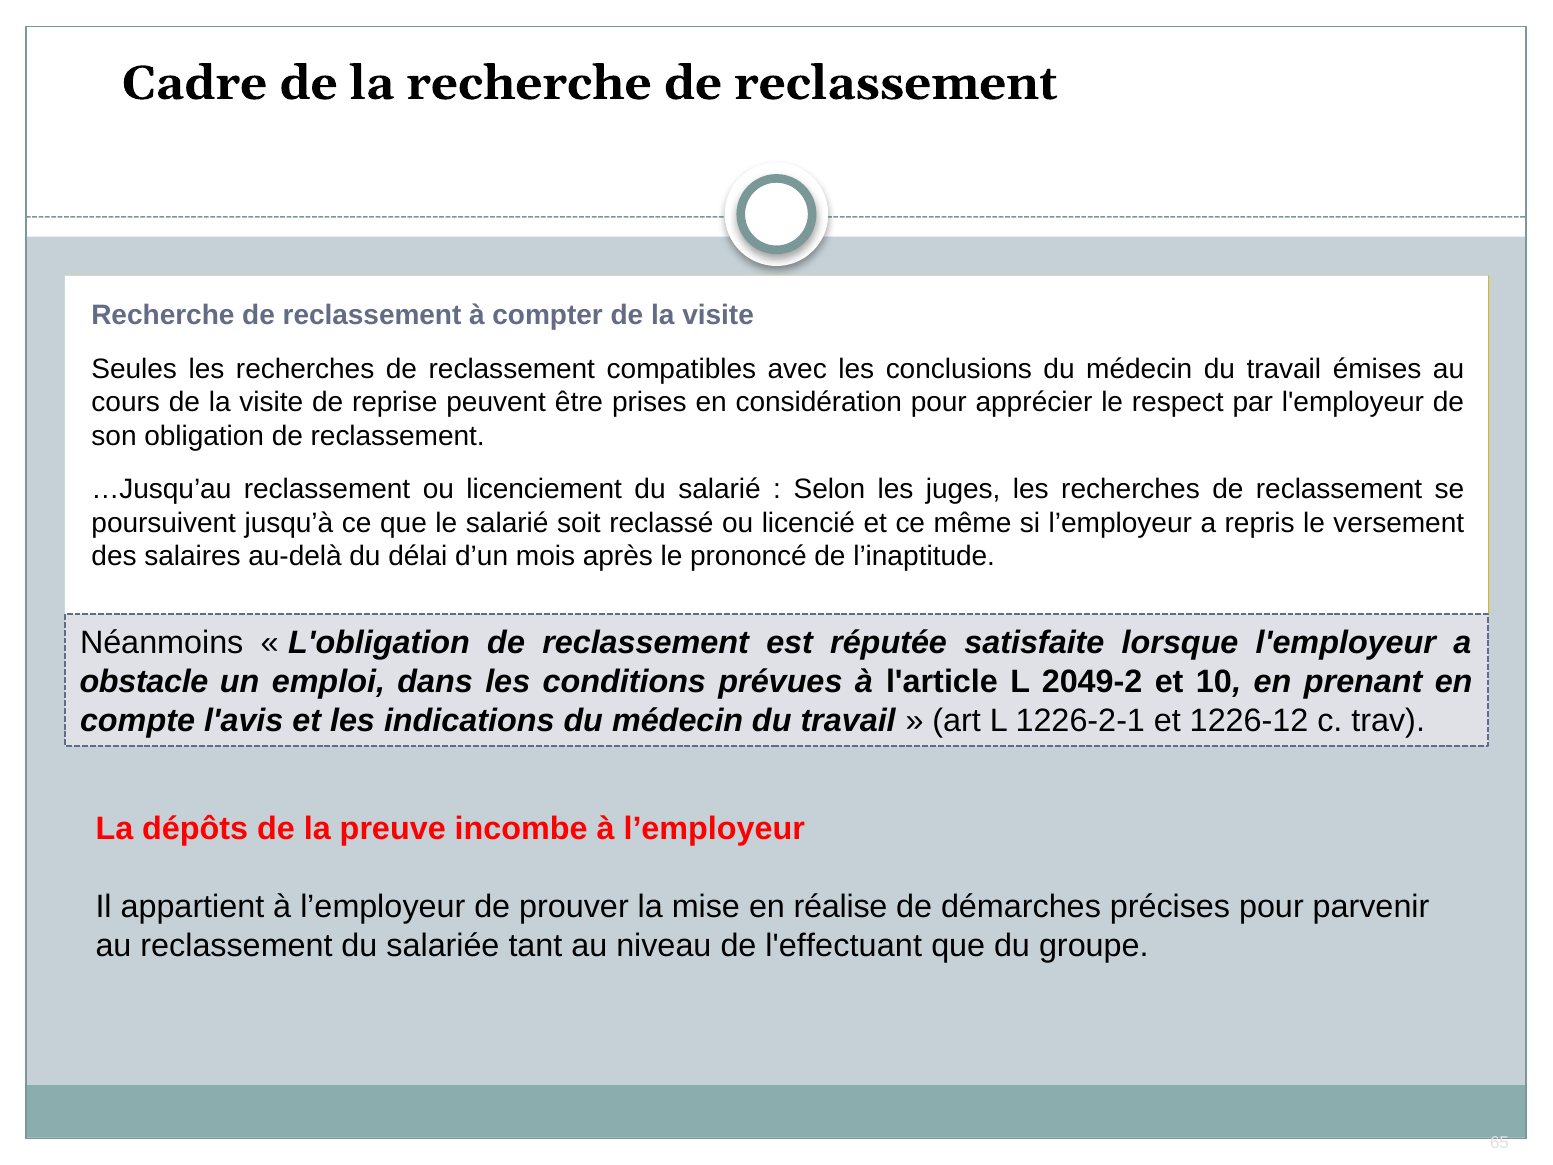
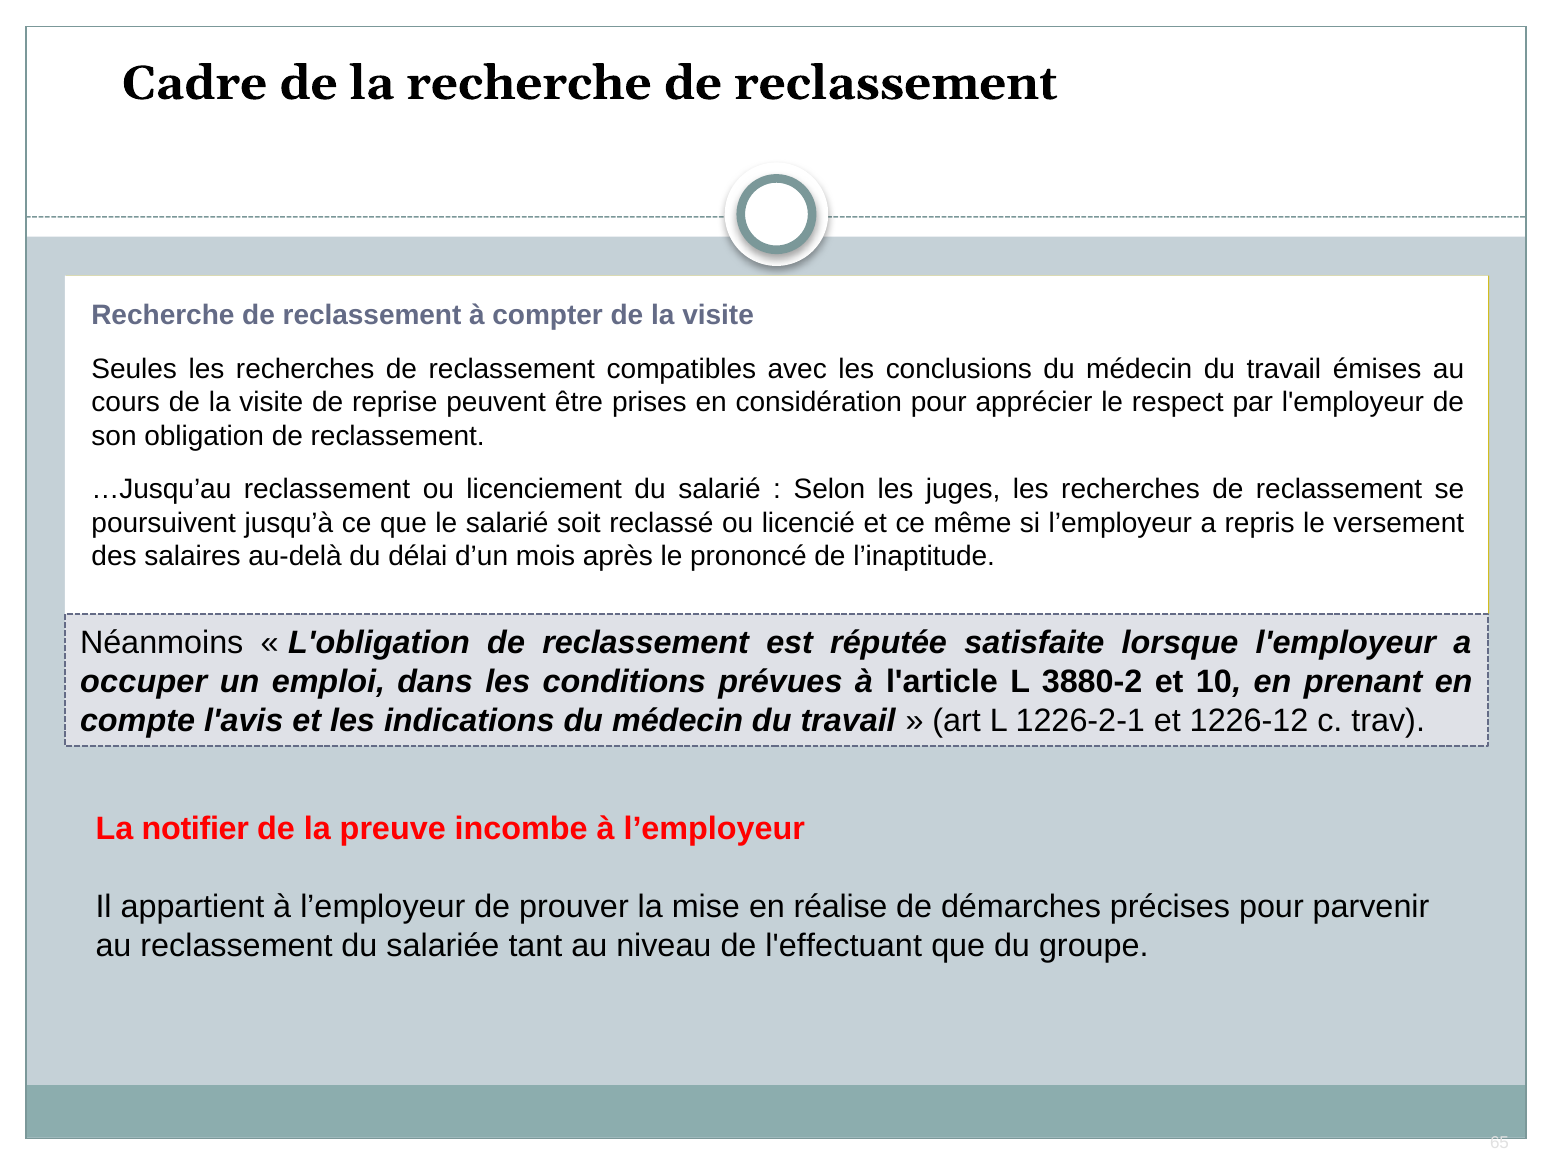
obstacle: obstacle -> occuper
2049-2: 2049-2 -> 3880-2
dépôts: dépôts -> notifier
